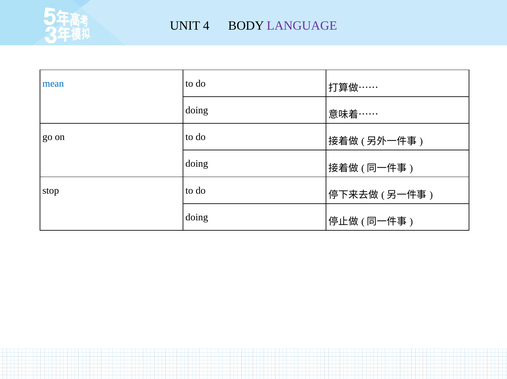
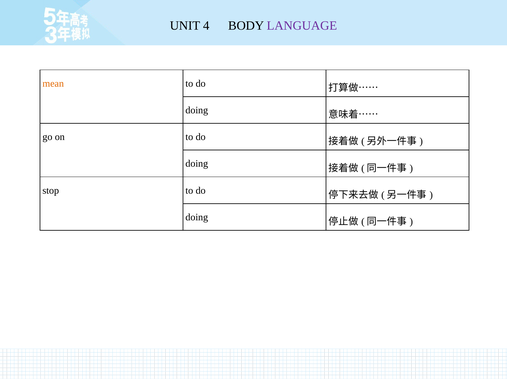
mean colour: blue -> orange
